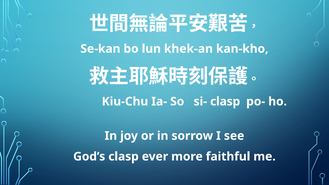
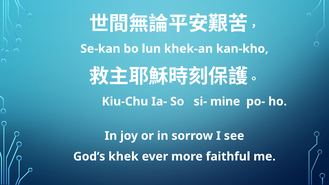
si- clasp: clasp -> mine
God’s clasp: clasp -> khek
